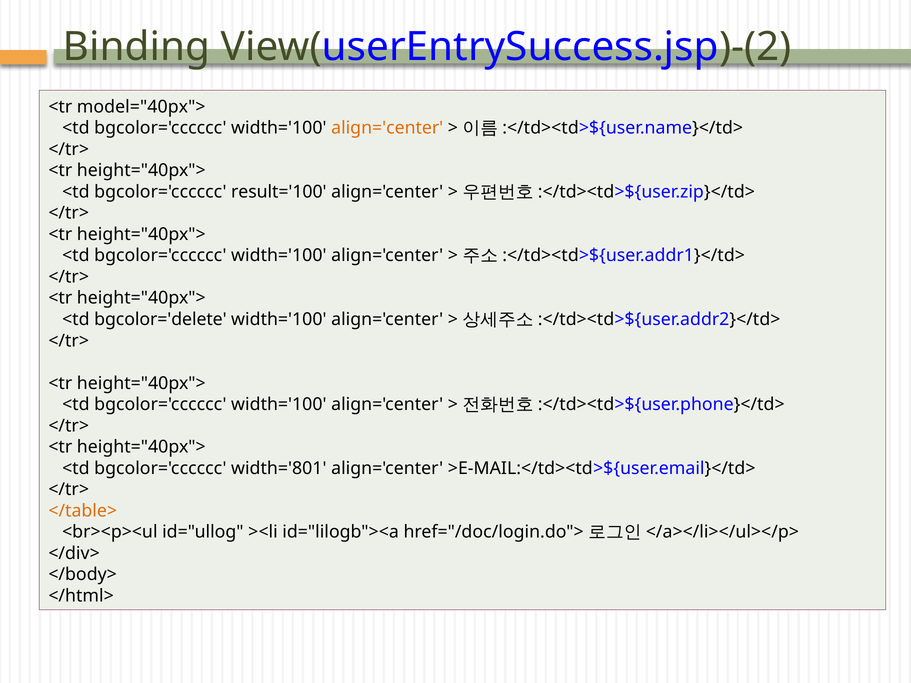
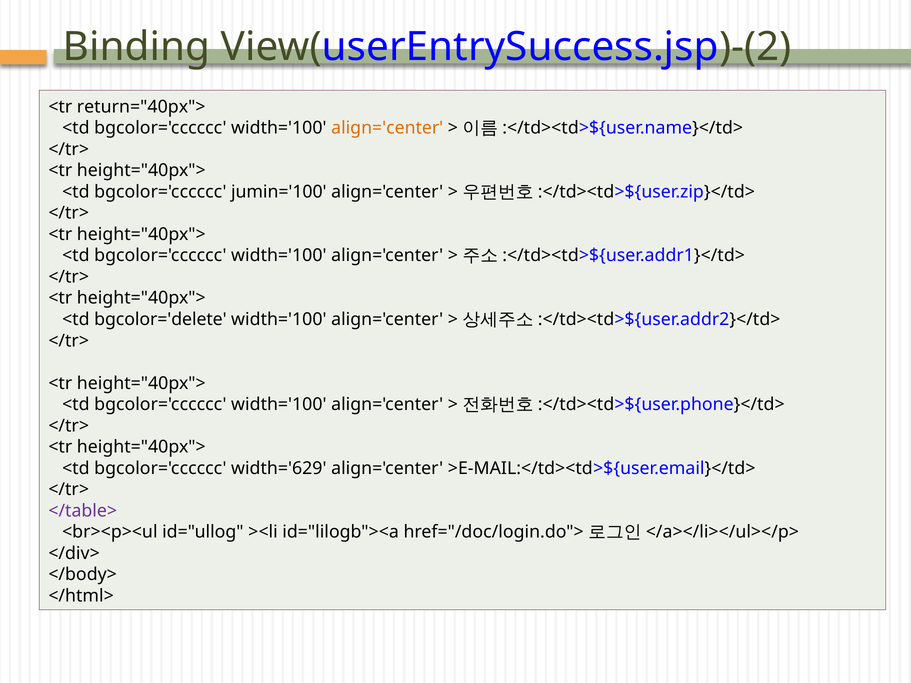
model="40px">: model="40px"> -> return="40px">
result='100: result='100 -> jumin='100
width='801: width='801 -> width='629
</table> colour: orange -> purple
